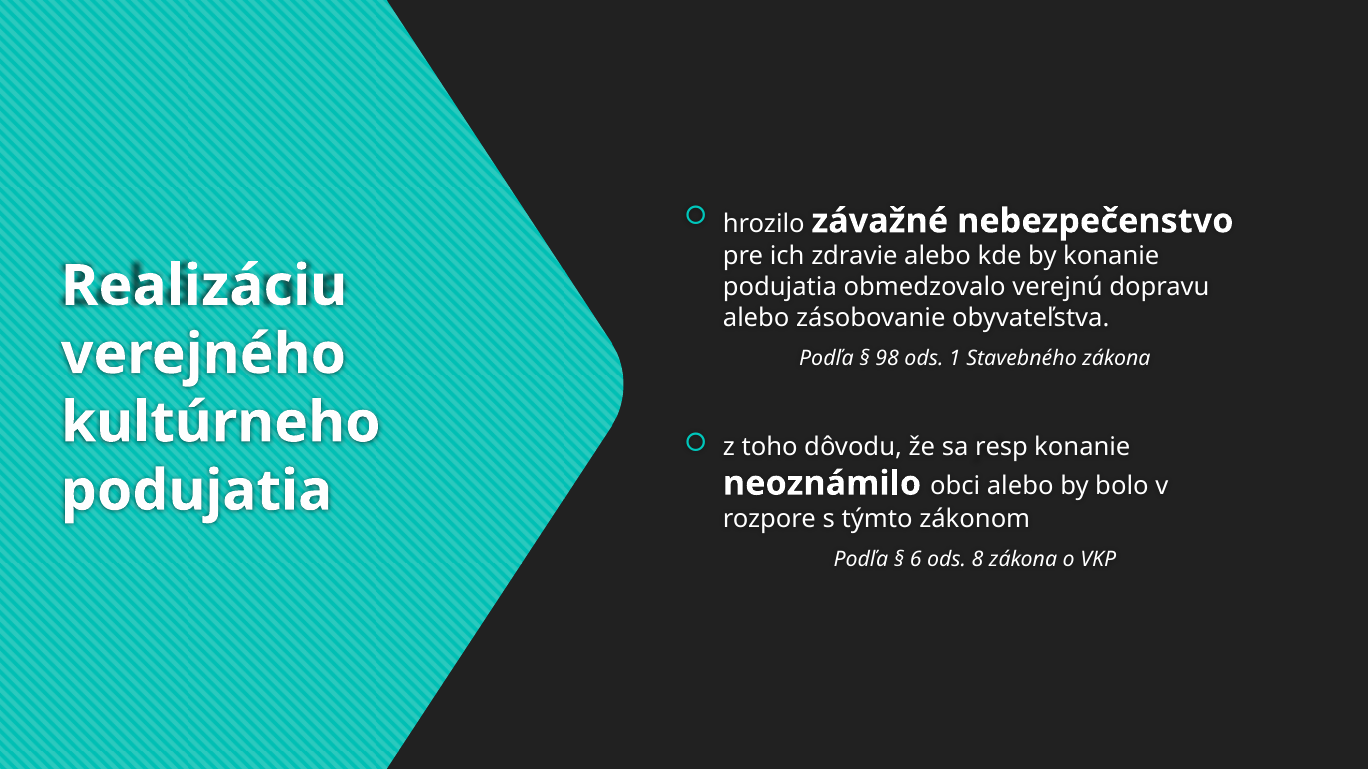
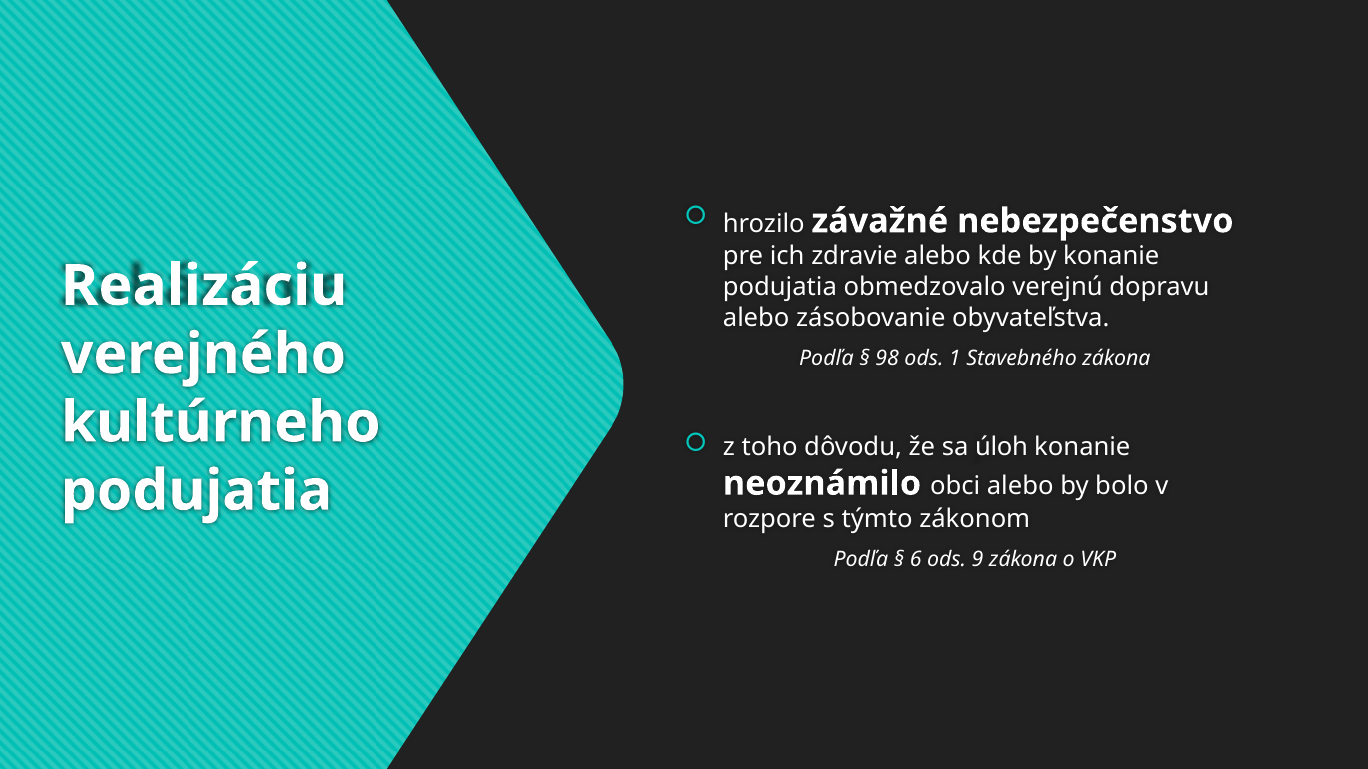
resp: resp -> úloh
8: 8 -> 9
